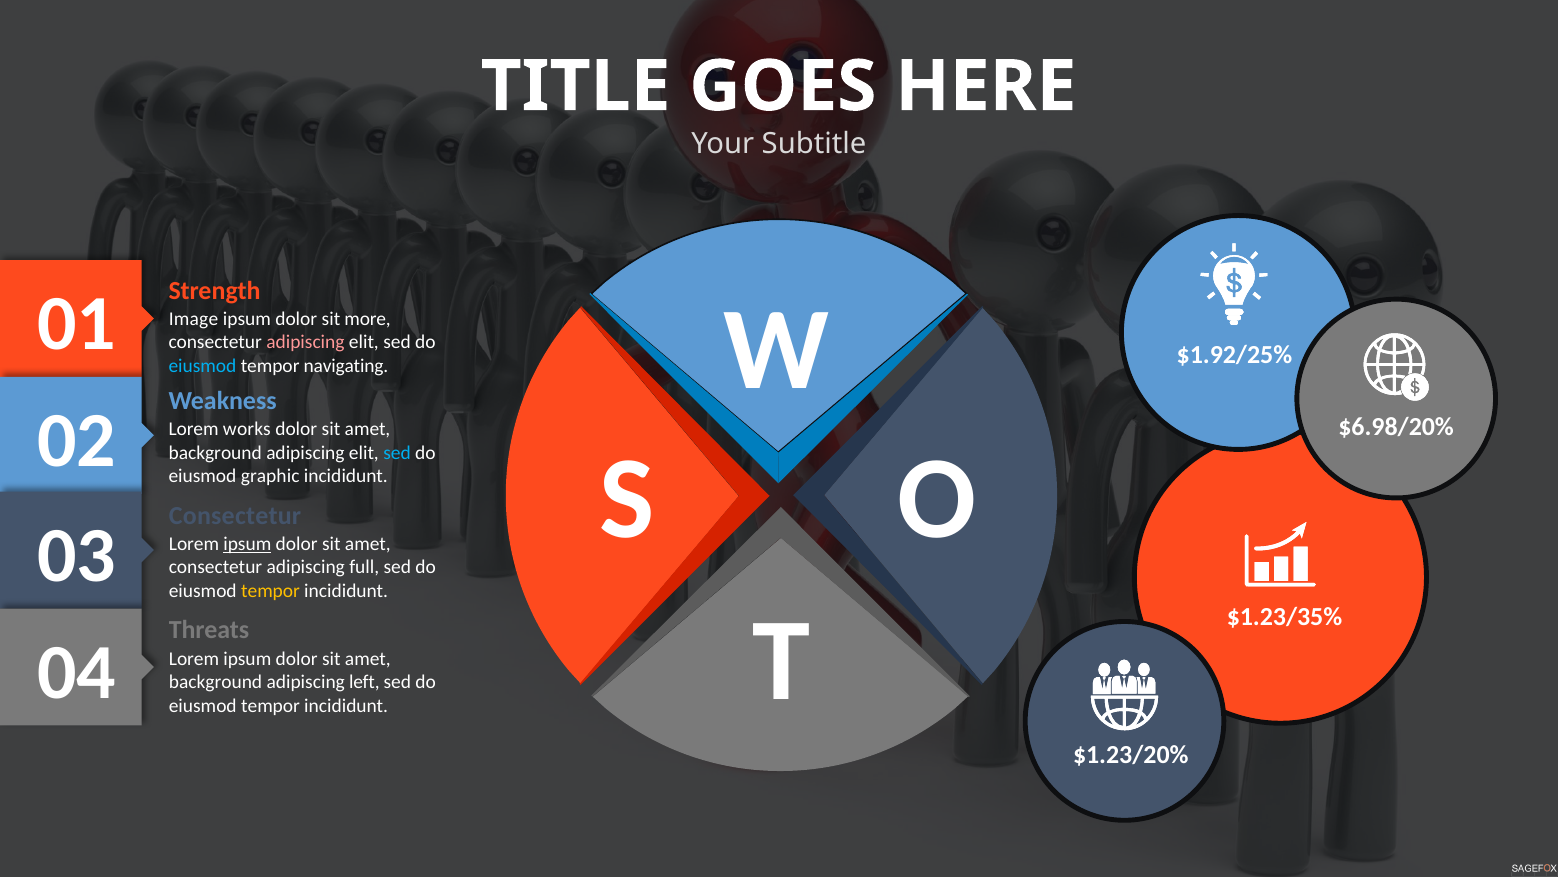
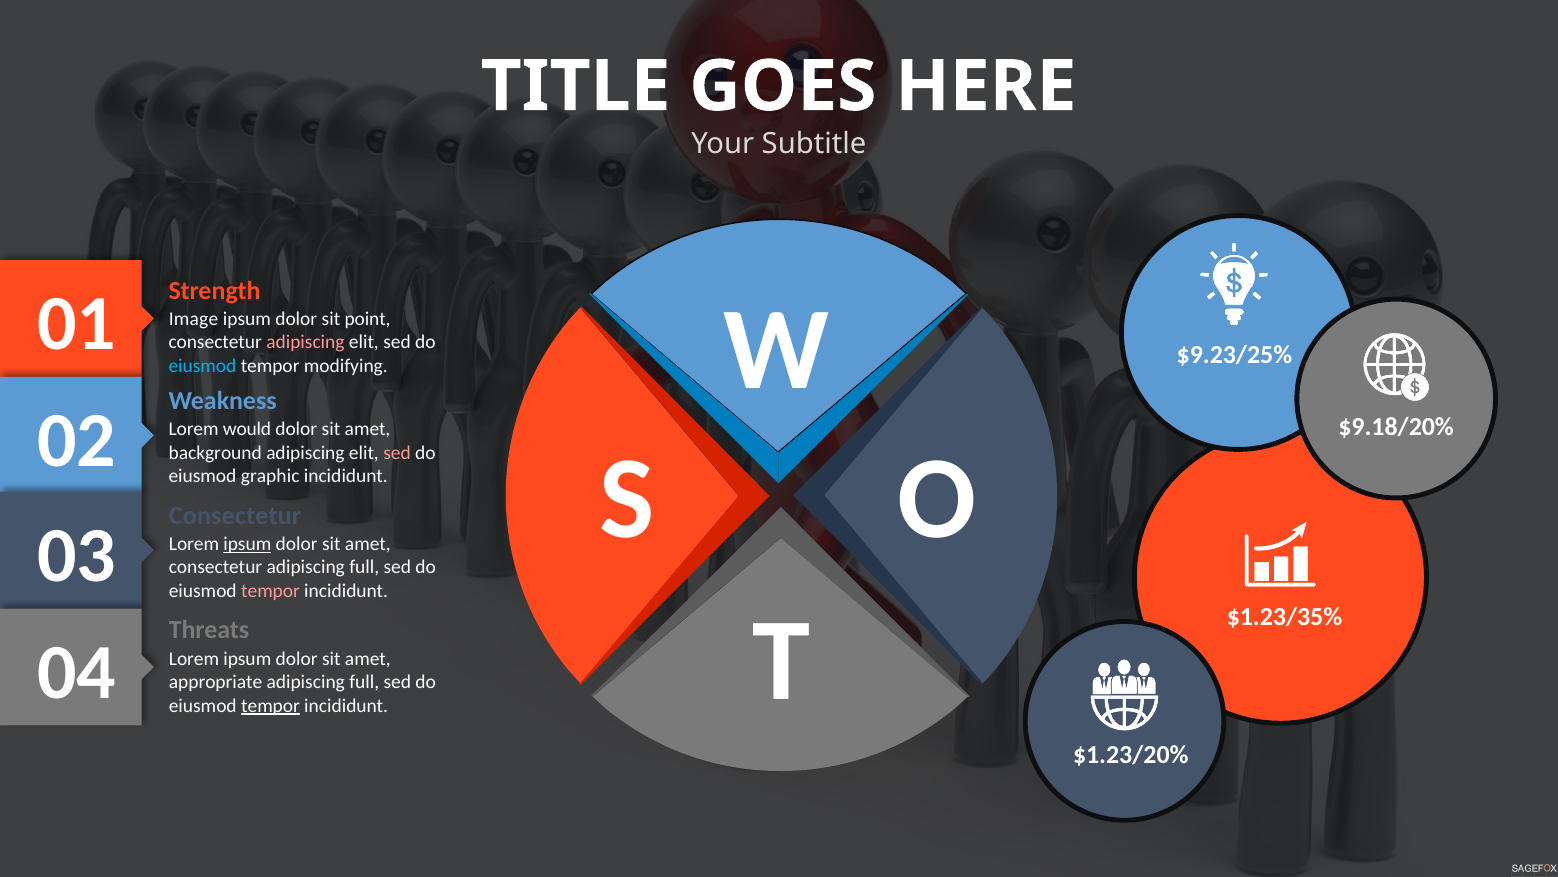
more: more -> point
$1.92/25%: $1.92/25% -> $9.23/25%
navigating: navigating -> modifying
$6.98/20%: $6.98/20% -> $9.18/20%
works: works -> would
sed at (397, 452) colour: light blue -> pink
tempor at (271, 590) colour: yellow -> pink
background at (216, 682): background -> appropriate
left at (364, 682): left -> full
tempor at (271, 705) underline: none -> present
